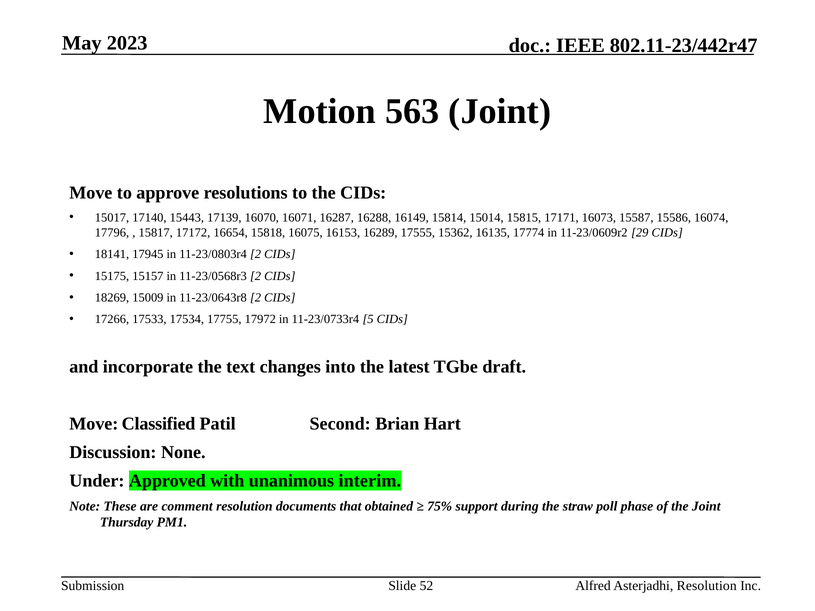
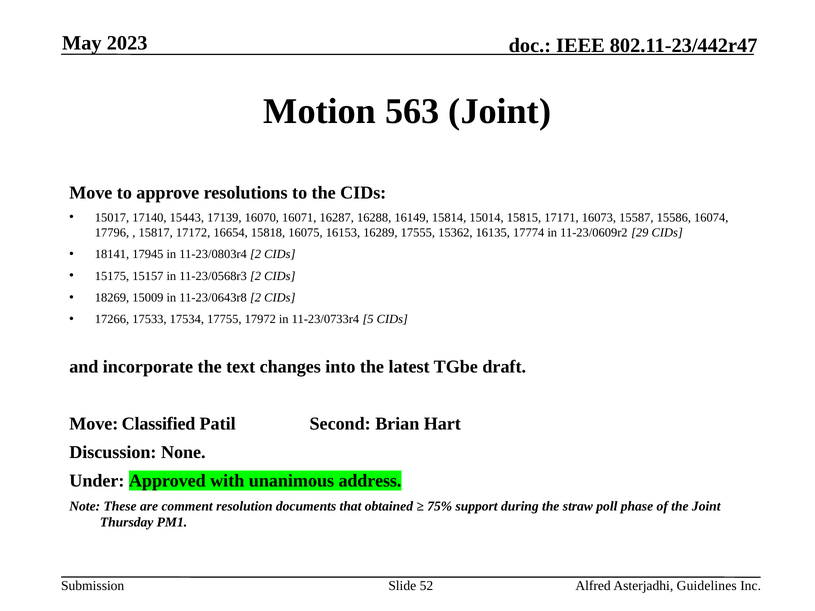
interim: interim -> address
Asterjadhi Resolution: Resolution -> Guidelines
